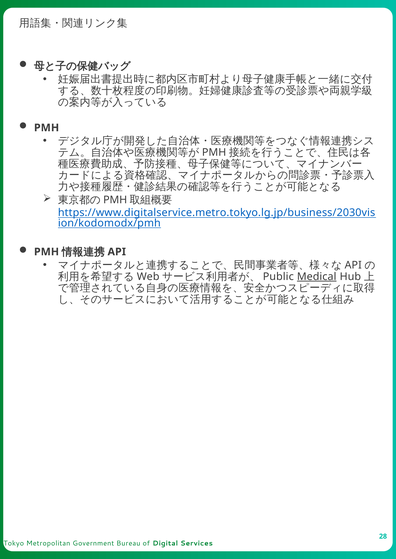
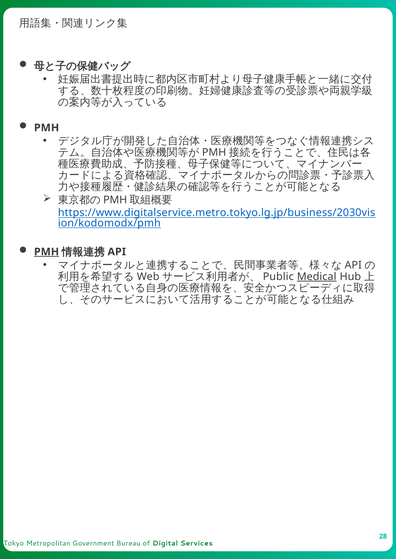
PMH at (47, 252) underline: none -> present
